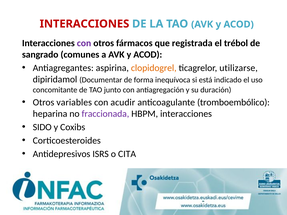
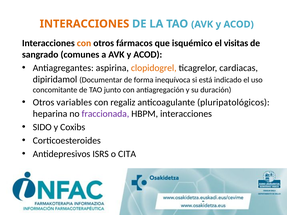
INTERACCIONES at (84, 24) colour: red -> orange
con at (84, 43) colour: purple -> orange
registrada: registrada -> isquémico
trébol: trébol -> visitas
utilizarse: utilizarse -> cardiacas
acudir: acudir -> regaliz
tromboembólico: tromboembólico -> pluripatológicos
